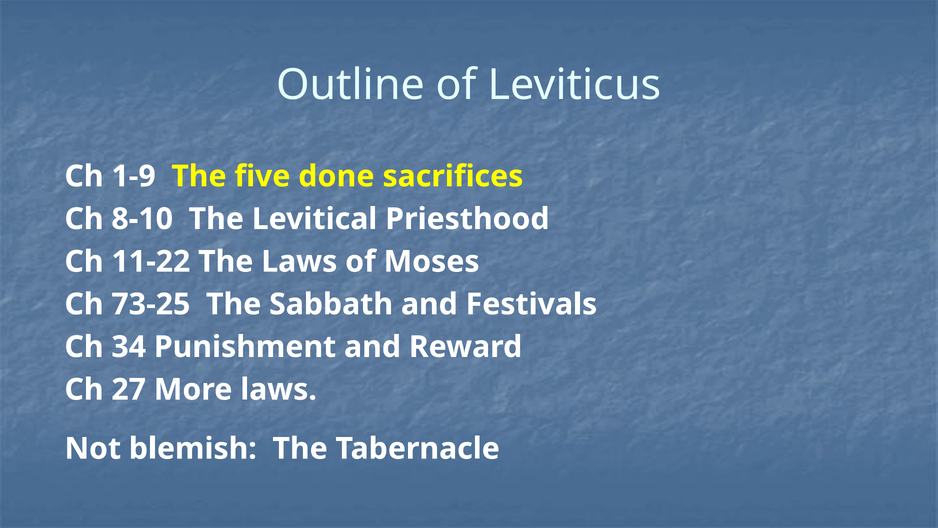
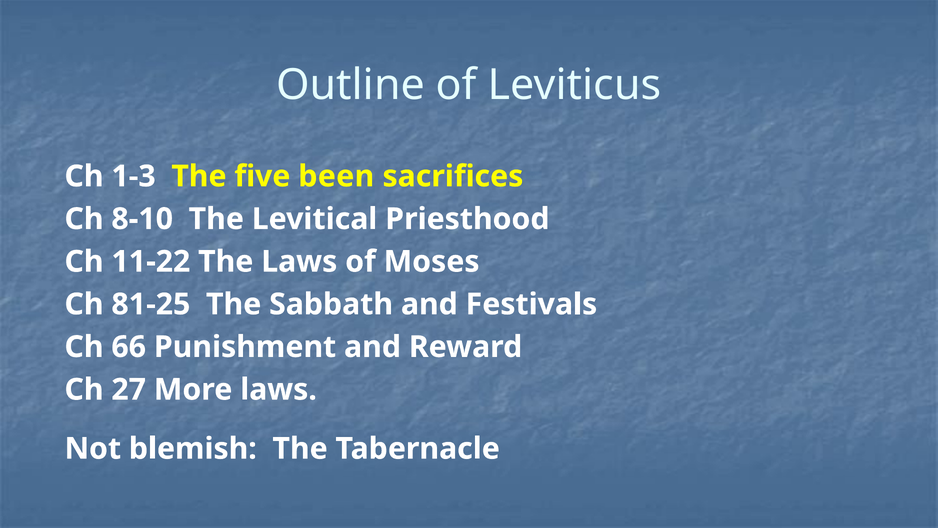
1-9: 1-9 -> 1-3
done: done -> been
73-25: 73-25 -> 81-25
34: 34 -> 66
